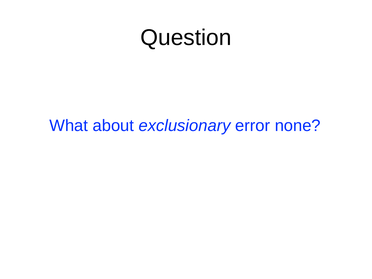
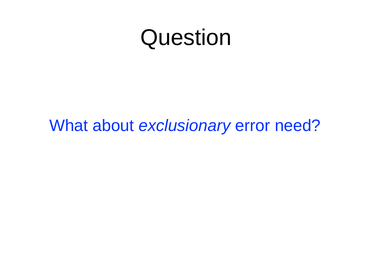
none: none -> need
